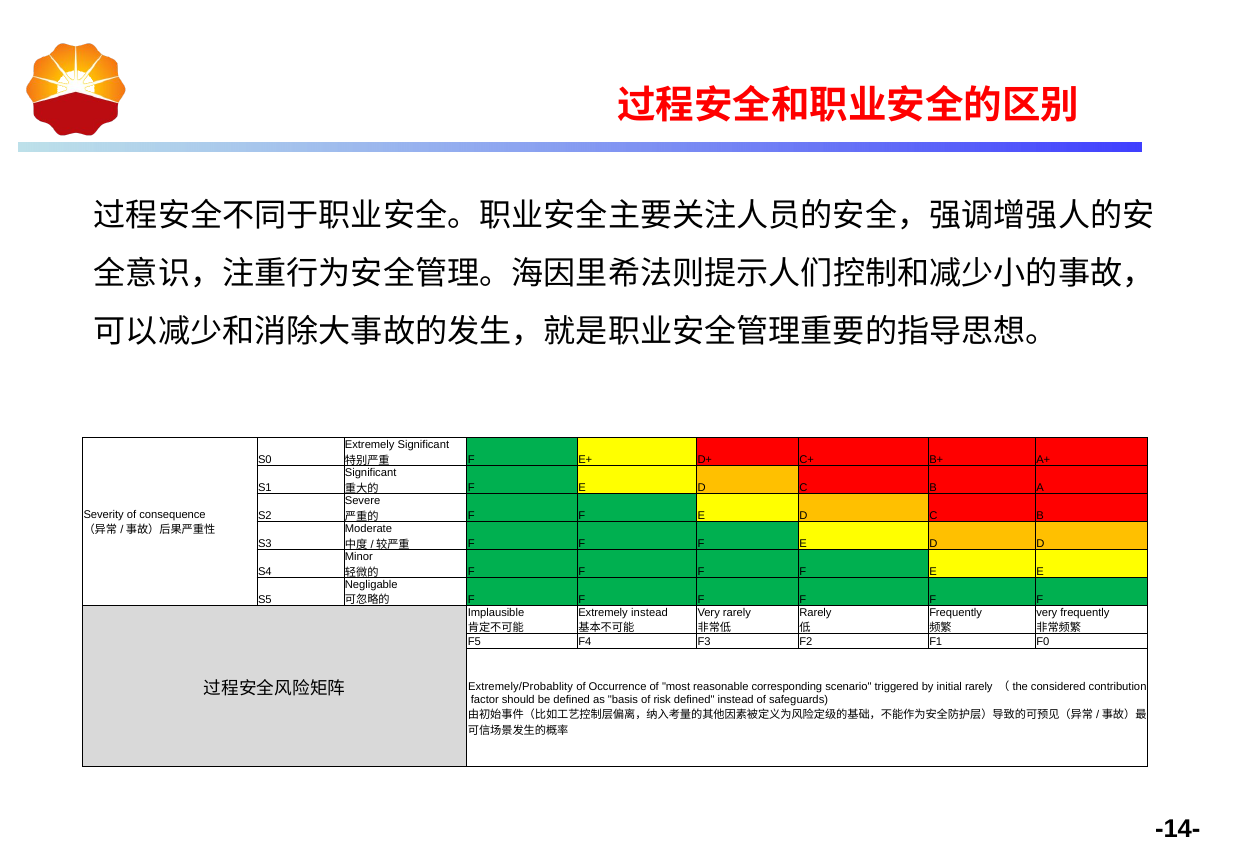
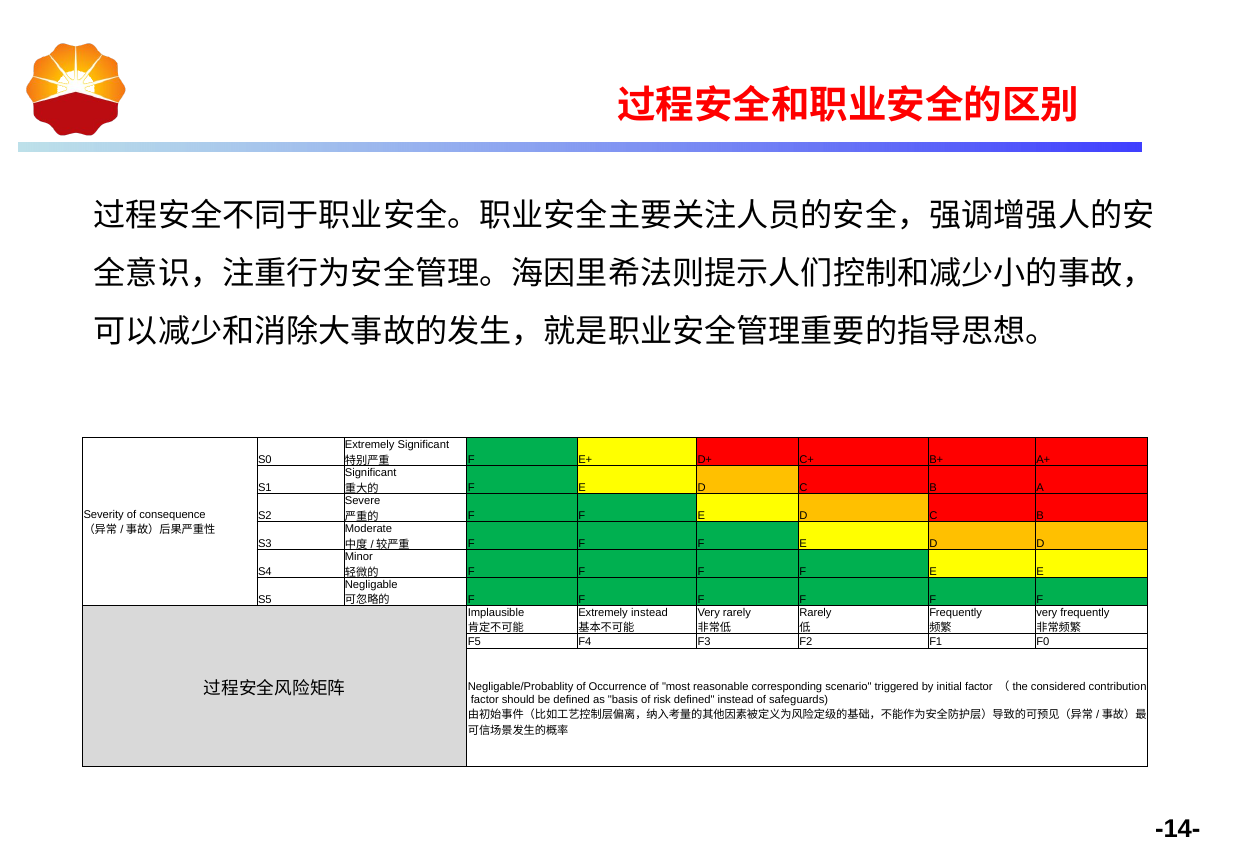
Extremely/Probablity: Extremely/Probablity -> Negligable/Probablity
initial rarely: rarely -> factor
